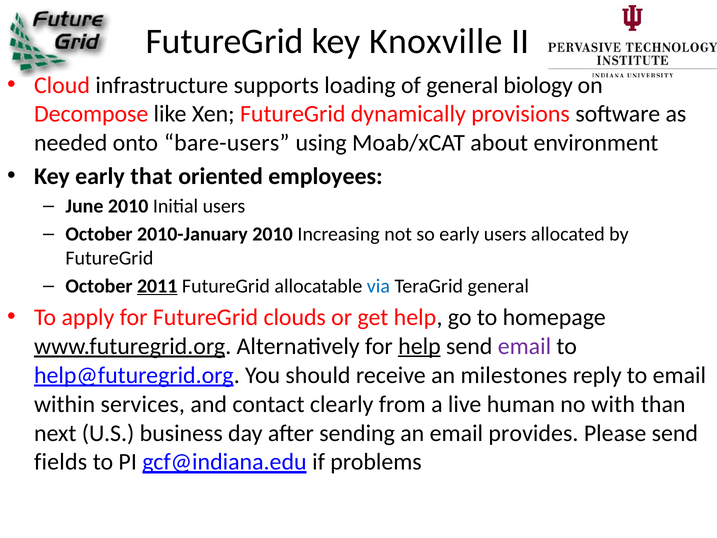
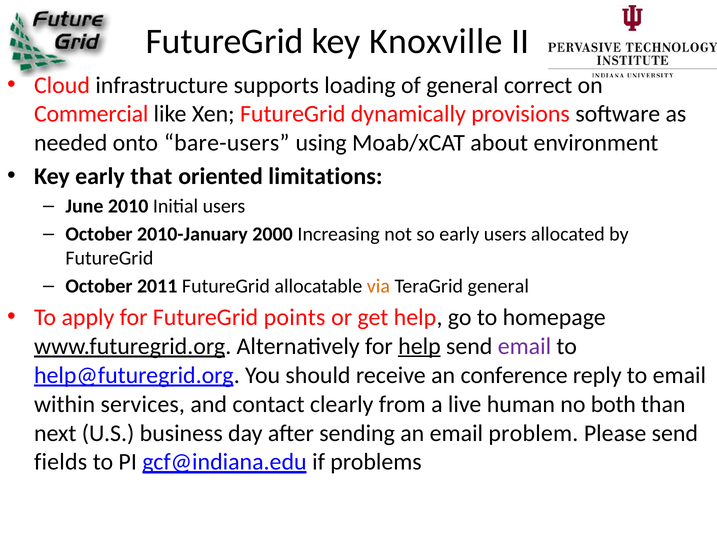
biology: biology -> correct
Decompose: Decompose -> Commercial
employees: employees -> limitations
2010-January 2010: 2010 -> 2000
2011 underline: present -> none
via colour: blue -> orange
clouds: clouds -> points
milestones: milestones -> conference
with: with -> both
provides: provides -> problem
